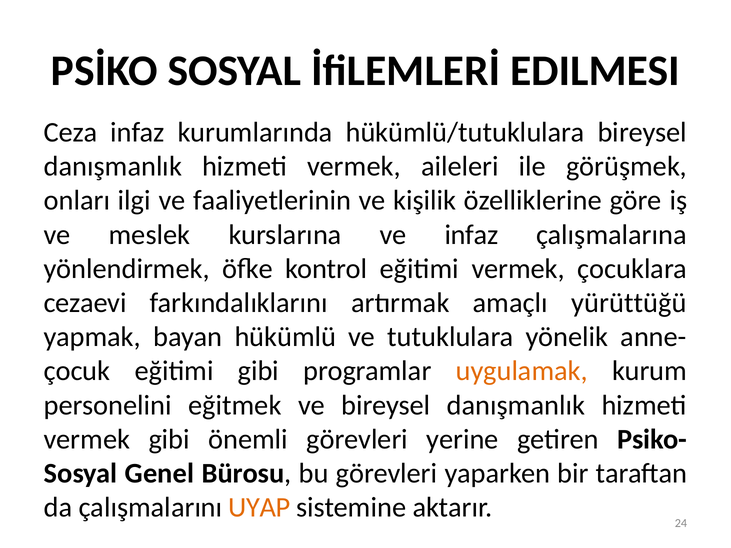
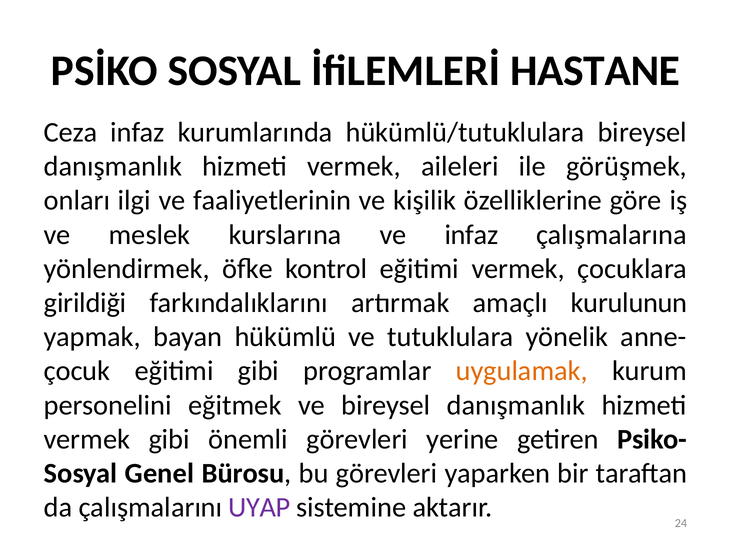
EDILMESI: EDILMESI -> HASTANE
cezaevi: cezaevi -> girildiği
yürüttüğü: yürüttüğü -> kurulunun
UYAP colour: orange -> purple
